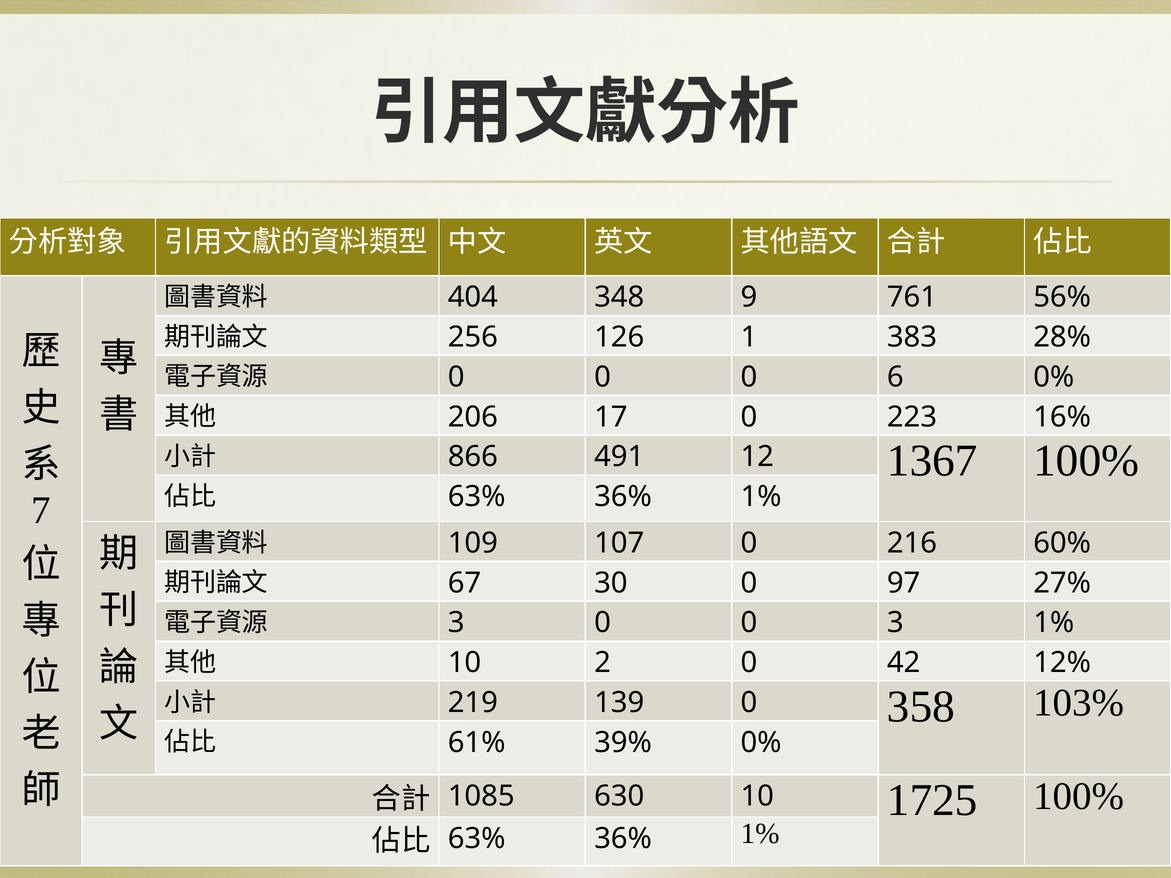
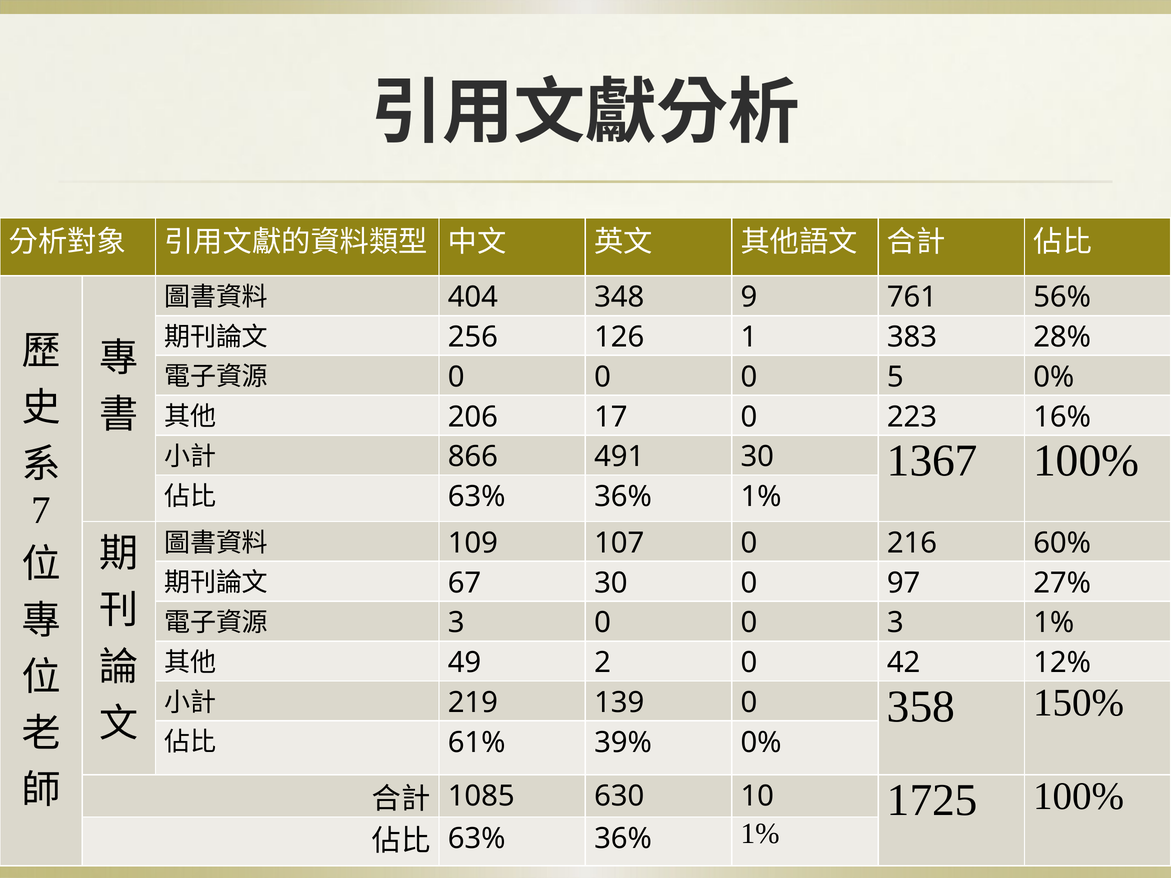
6: 6 -> 5
491 12: 12 -> 30
10 at (465, 663): 10 -> 49
103%: 103% -> 150%
